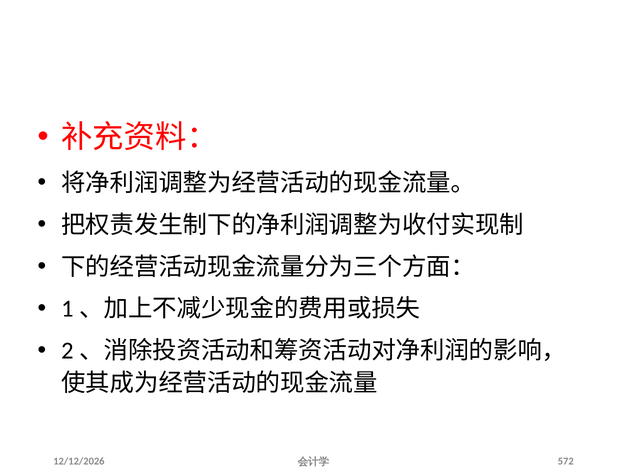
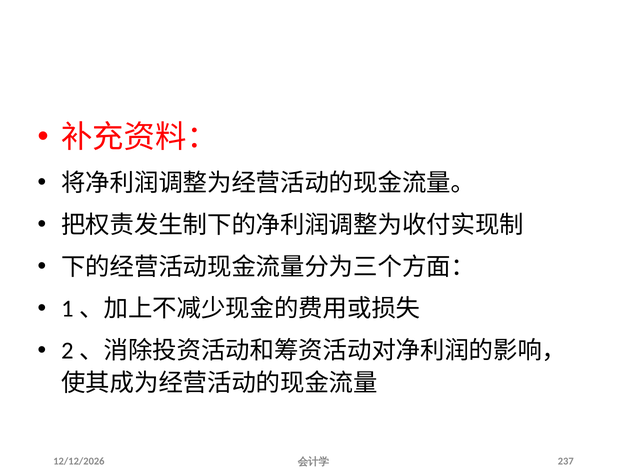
572: 572 -> 237
